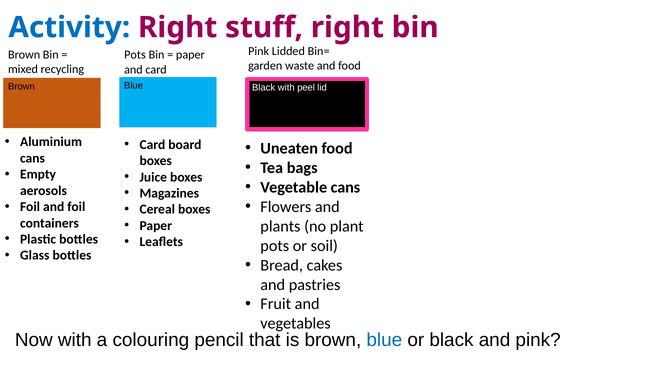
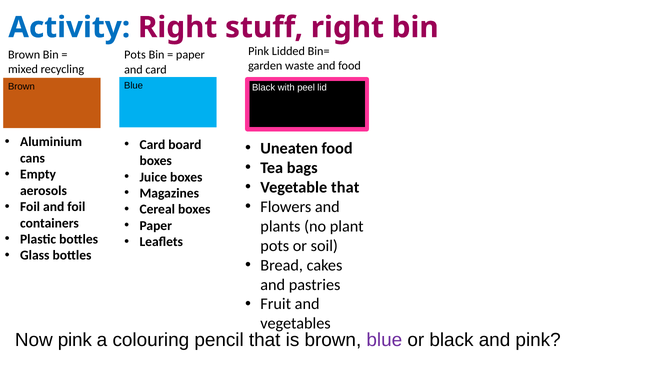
Vegetable cans: cans -> that
Now with: with -> pink
blue at (384, 340) colour: blue -> purple
